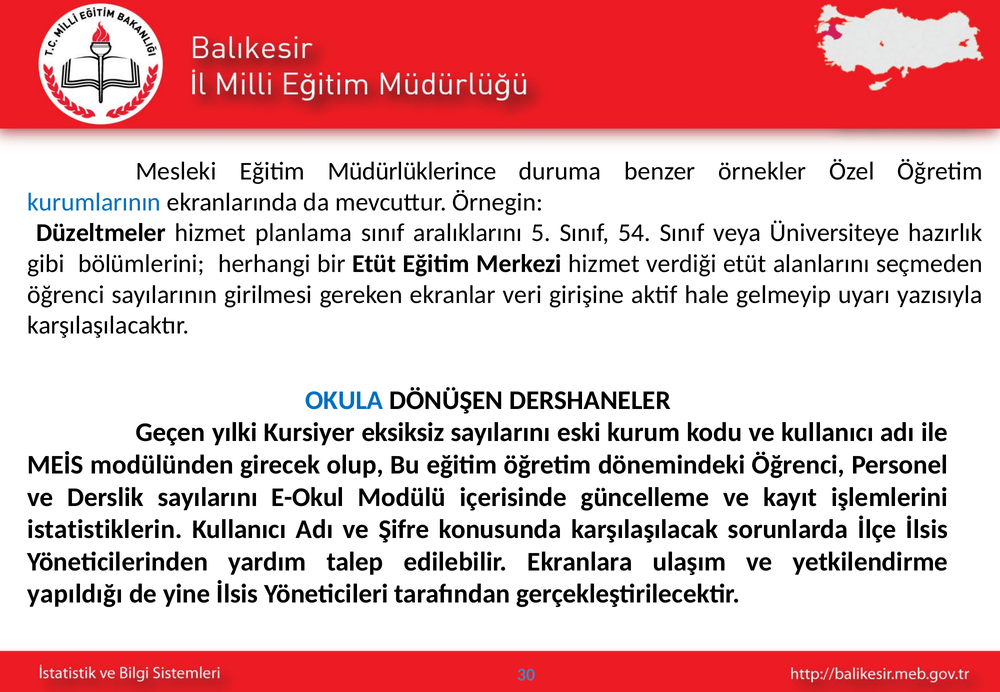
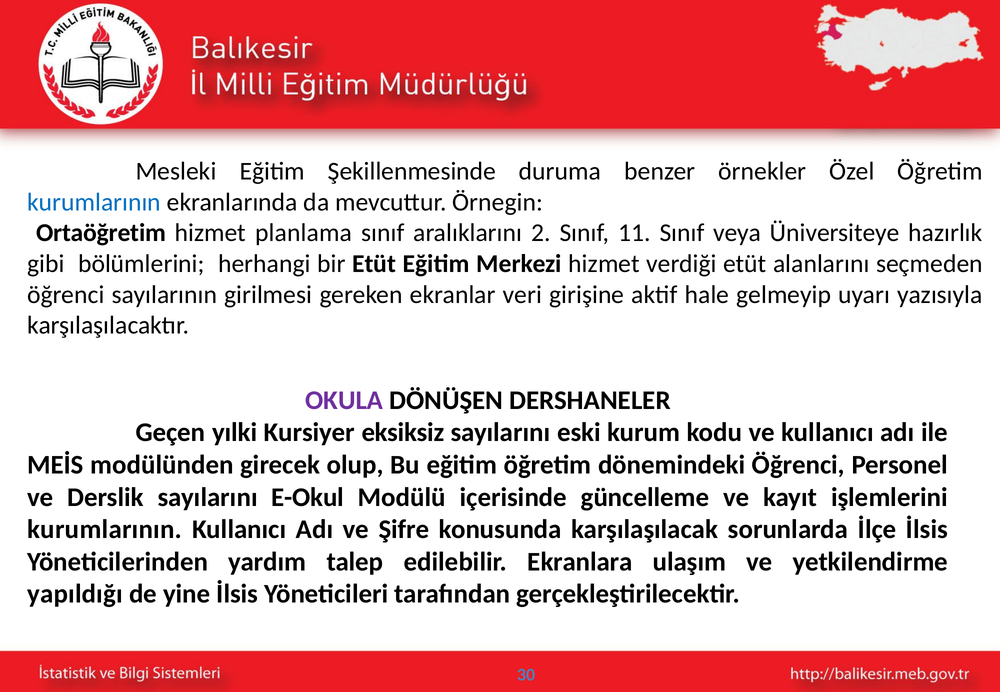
Müdürlüklerince: Müdürlüklerince -> Şekillenmesinde
Düzeltmeler: Düzeltmeler -> Ortaöğretim
5: 5 -> 2
54: 54 -> 11
OKULA colour: blue -> purple
istatistiklerin at (105, 530): istatistiklerin -> kurumlarının
